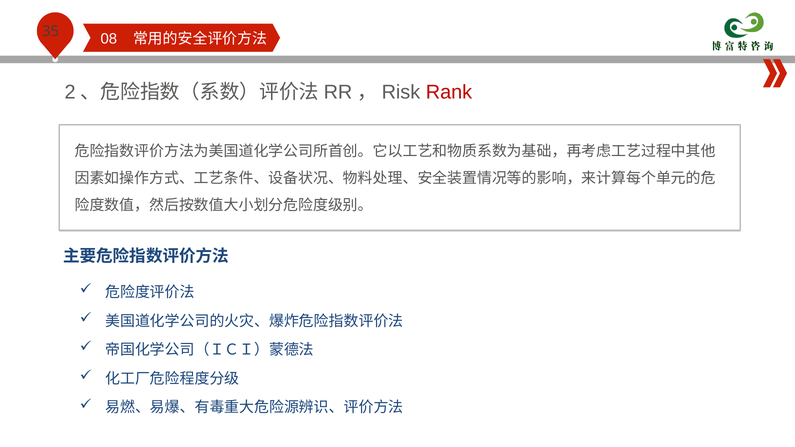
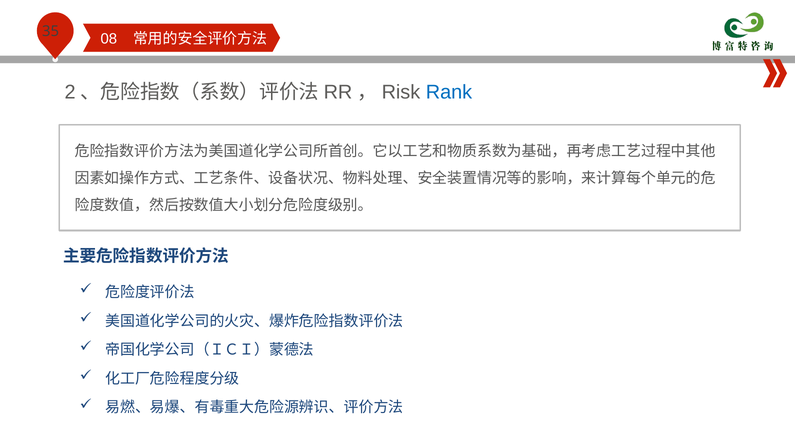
Rank colour: red -> blue
